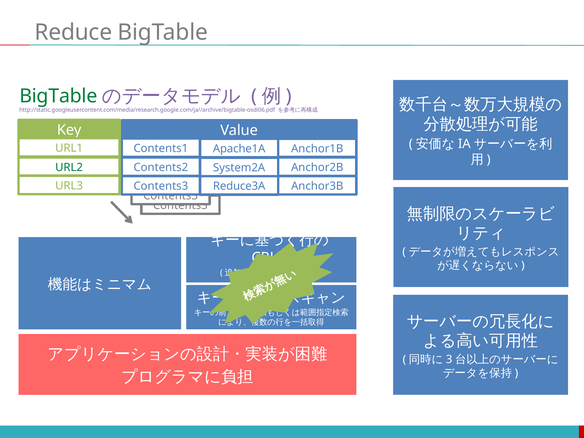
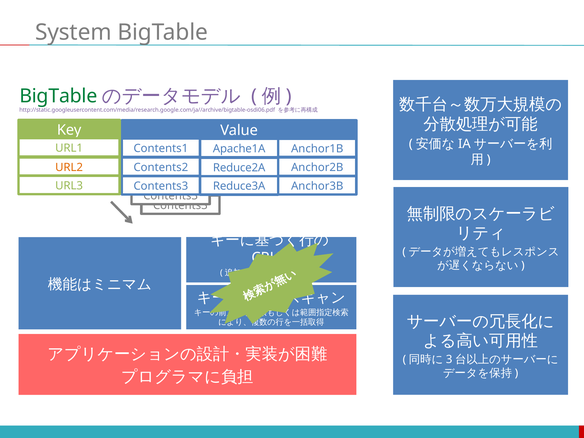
Reduce: Reduce -> System
URL2 colour: green -> orange
System2A: System2A -> Reduce2A
